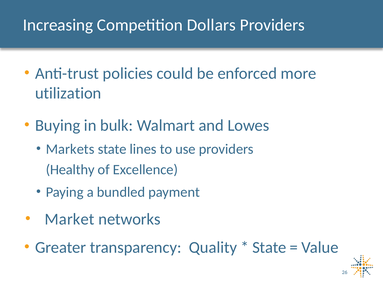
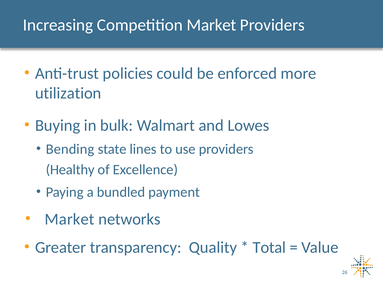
Competition Dollars: Dollars -> Market
Markets: Markets -> Bending
State at (269, 248): State -> Total
